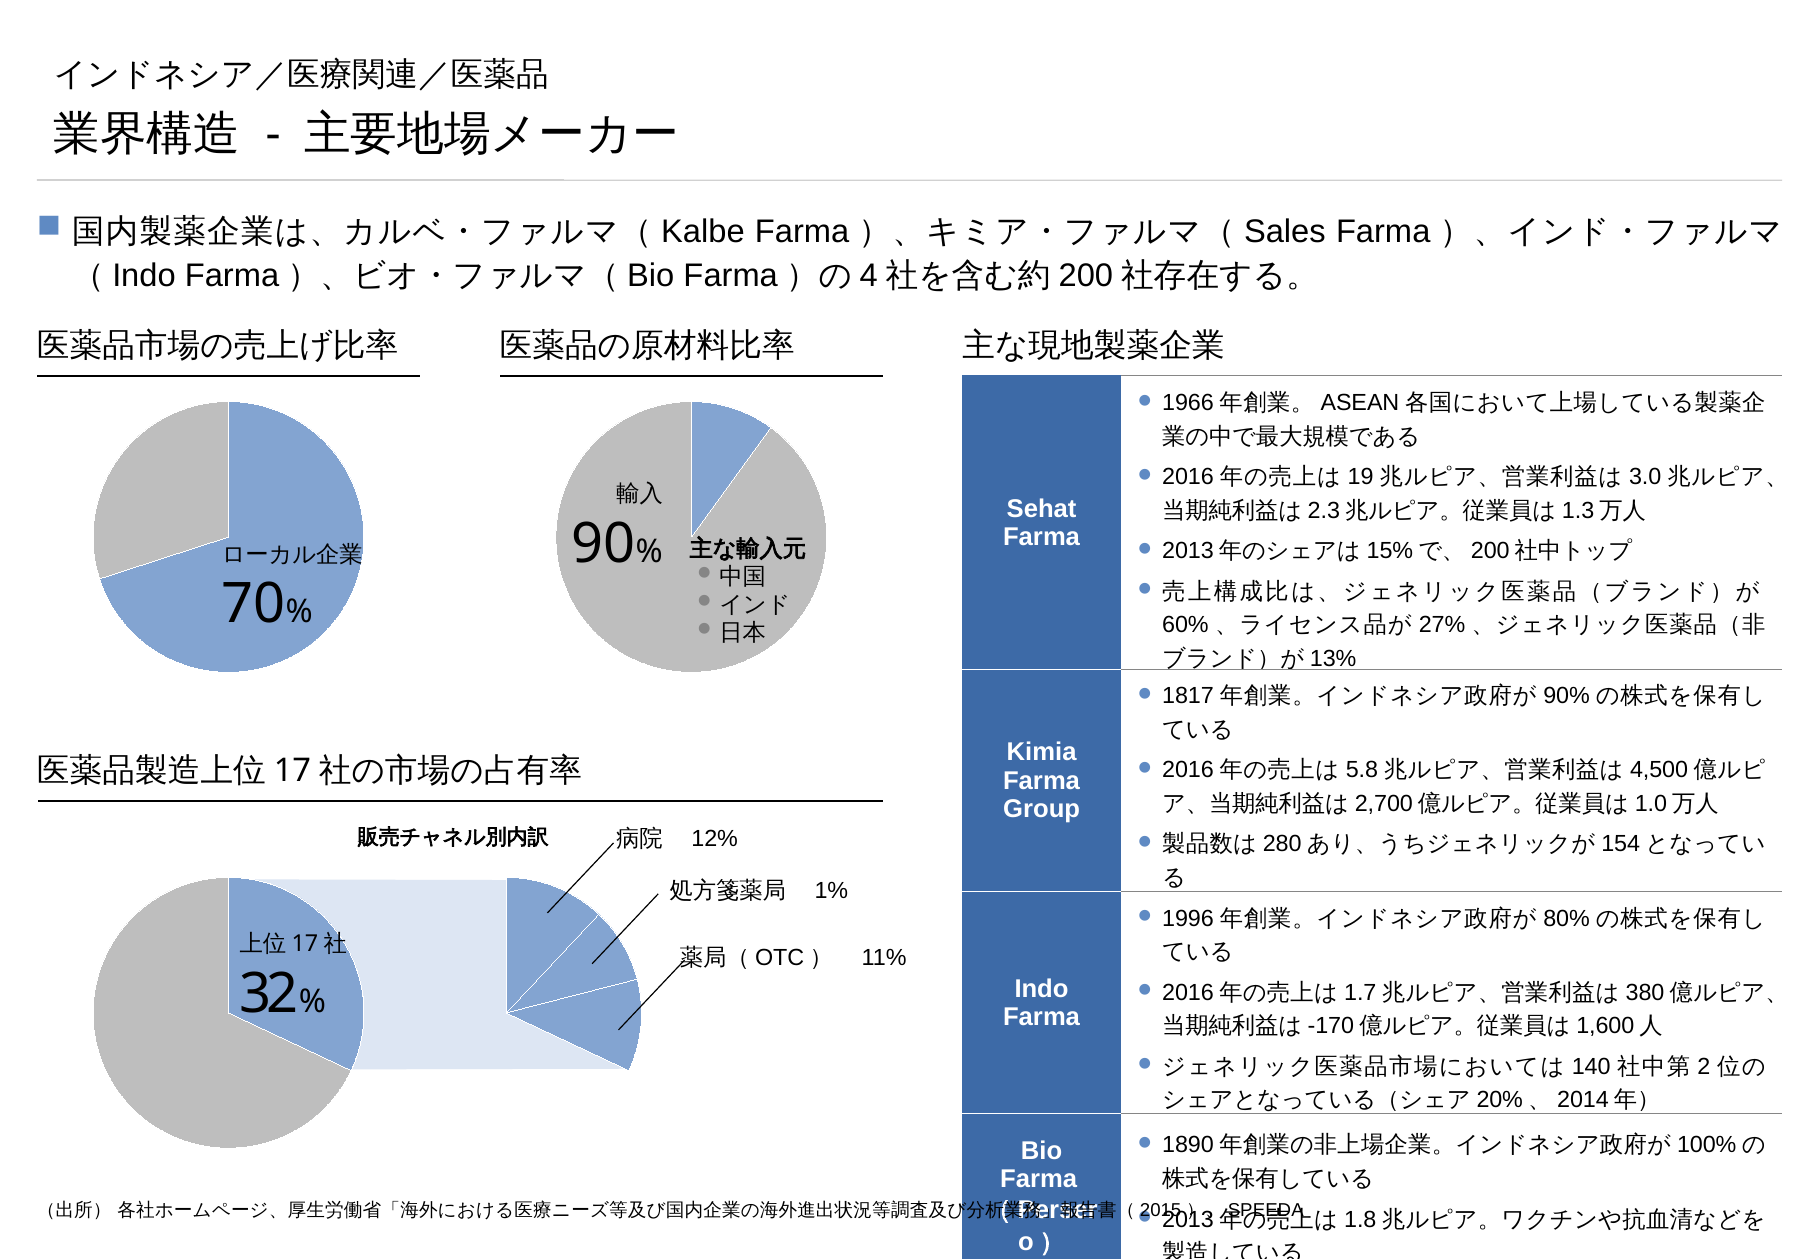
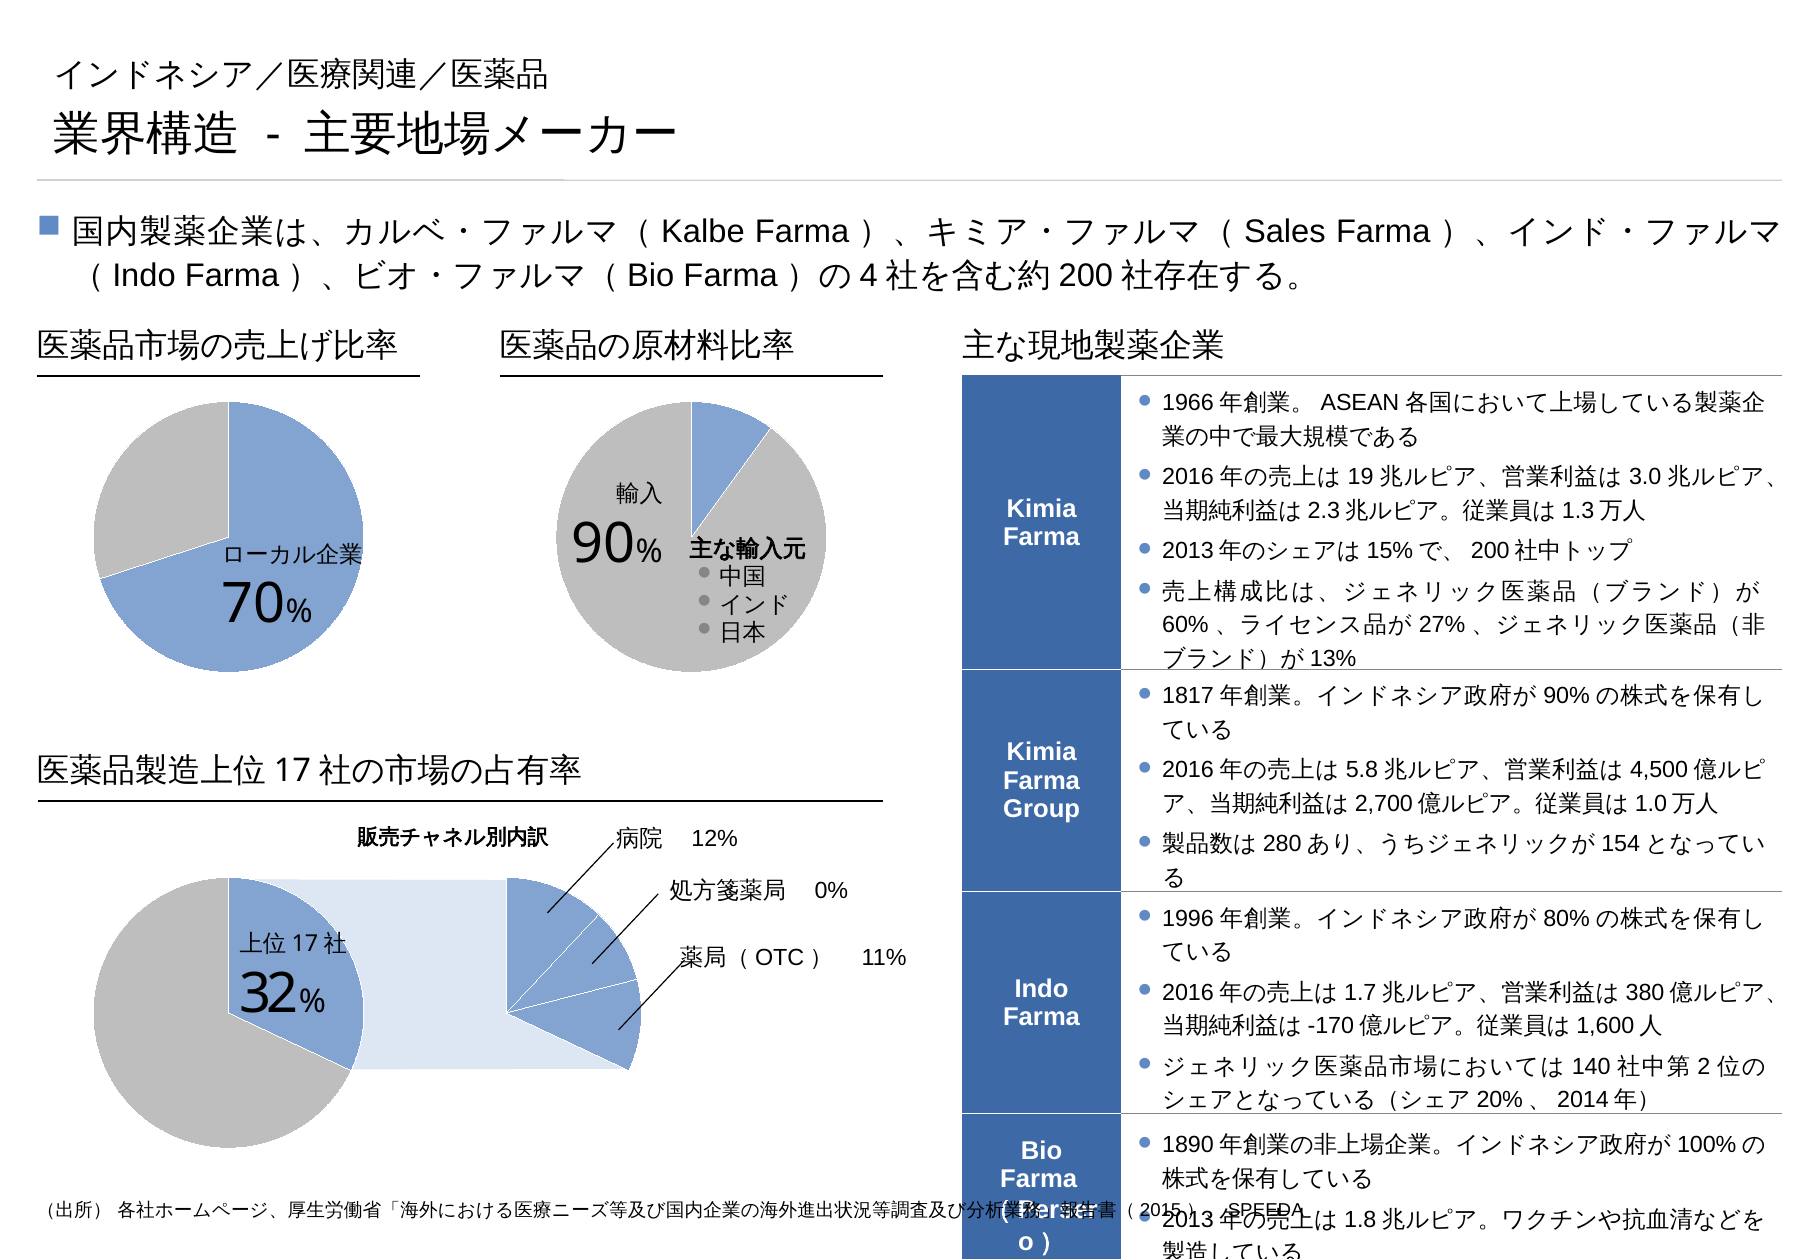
Sehat at (1042, 509): Sehat -> Kimia
1%: 1% -> 0%
